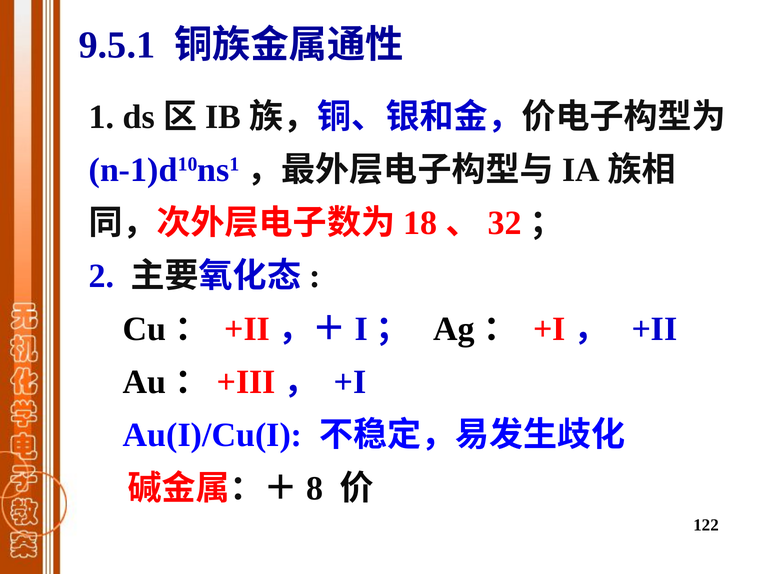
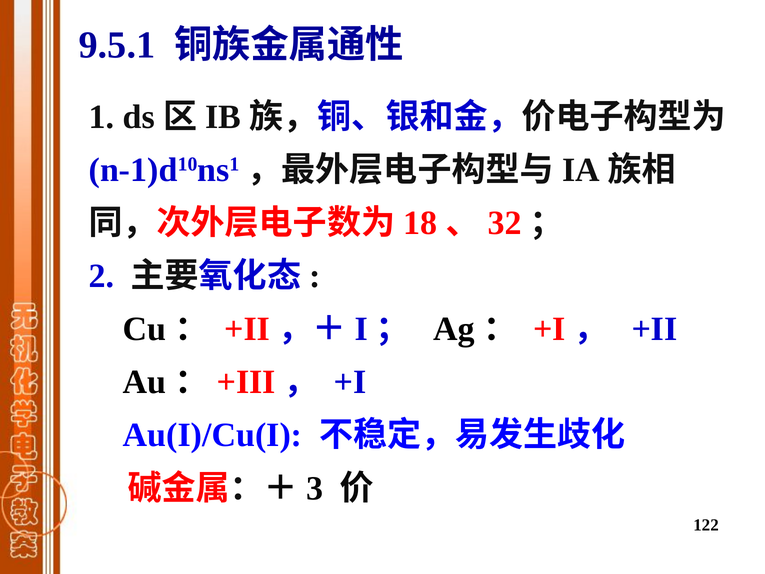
8: 8 -> 3
